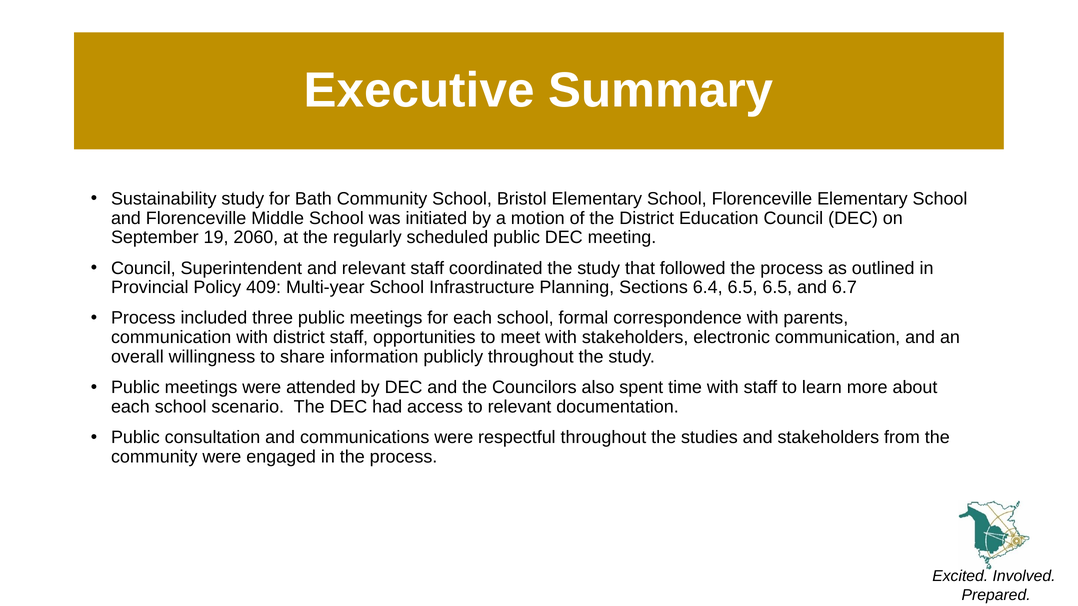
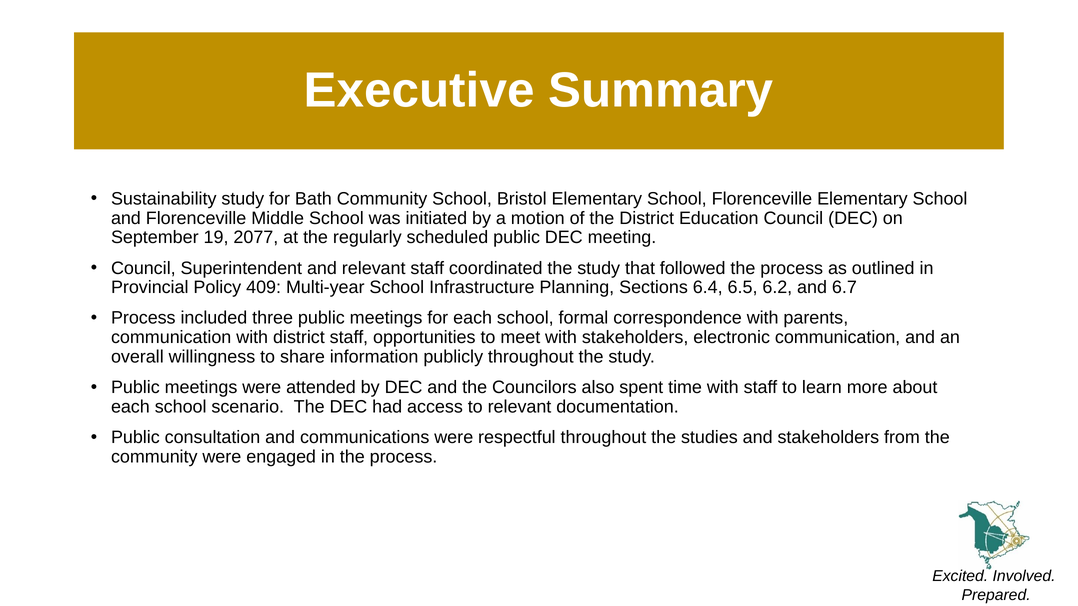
2060: 2060 -> 2077
6.5 6.5: 6.5 -> 6.2
